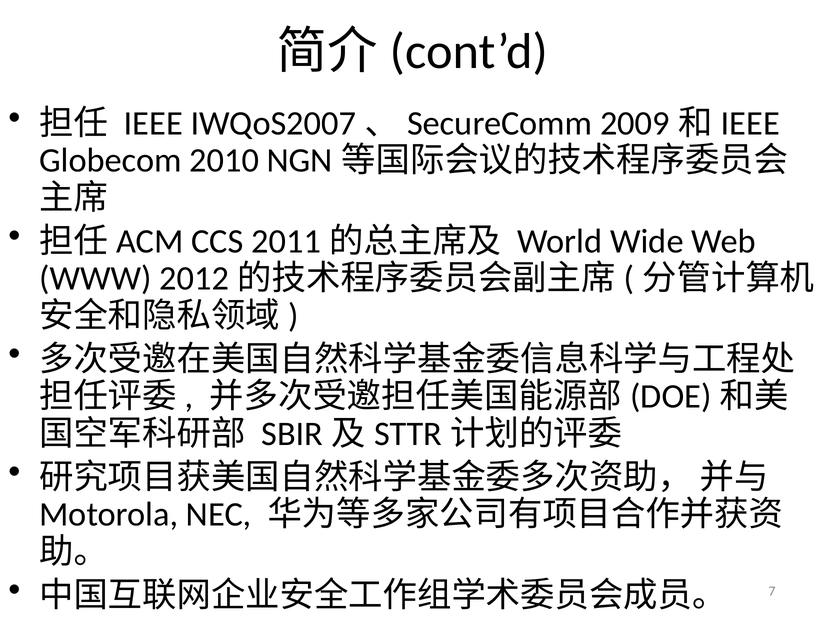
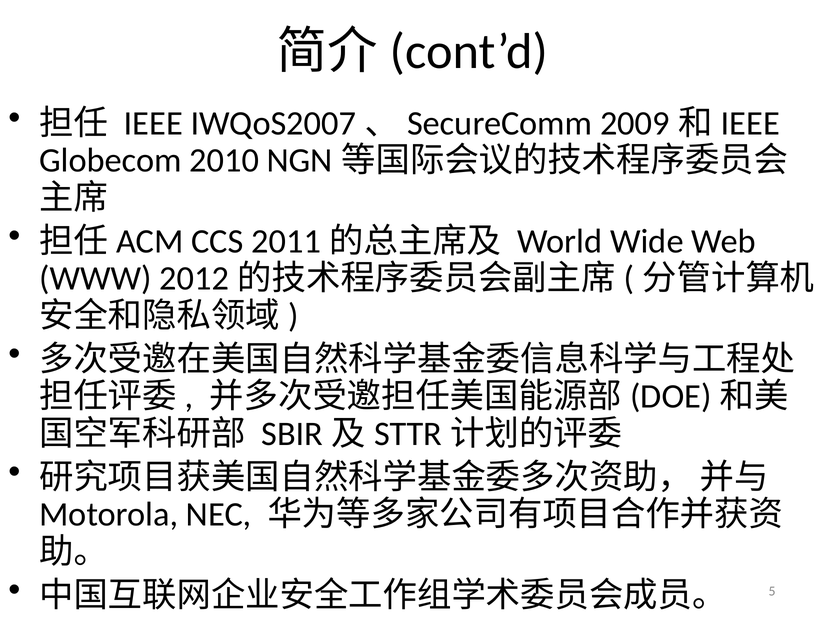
7: 7 -> 5
